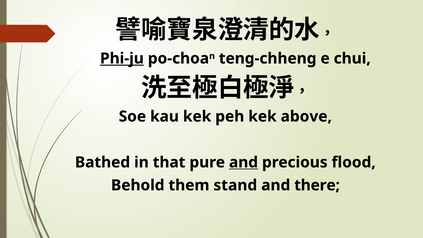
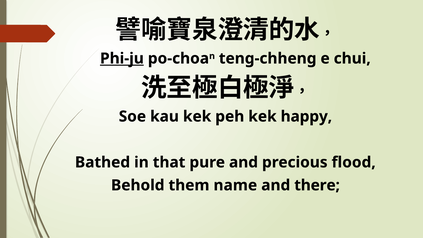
above: above -> happy
and at (244, 162) underline: present -> none
stand: stand -> name
